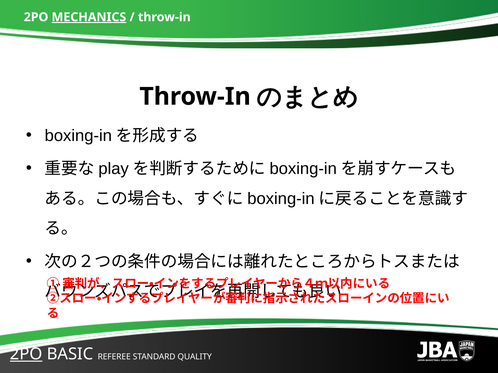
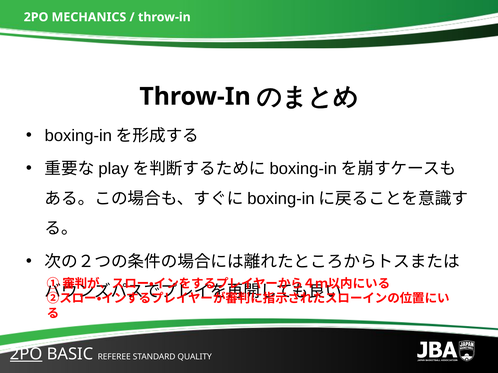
MECHANICS underline: present -> none
